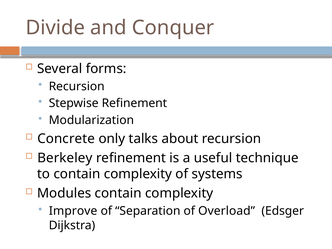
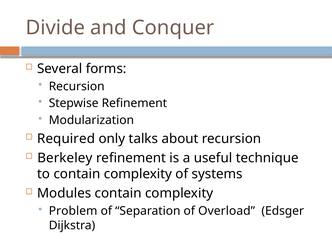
Concrete: Concrete -> Required
Improve: Improve -> Problem
